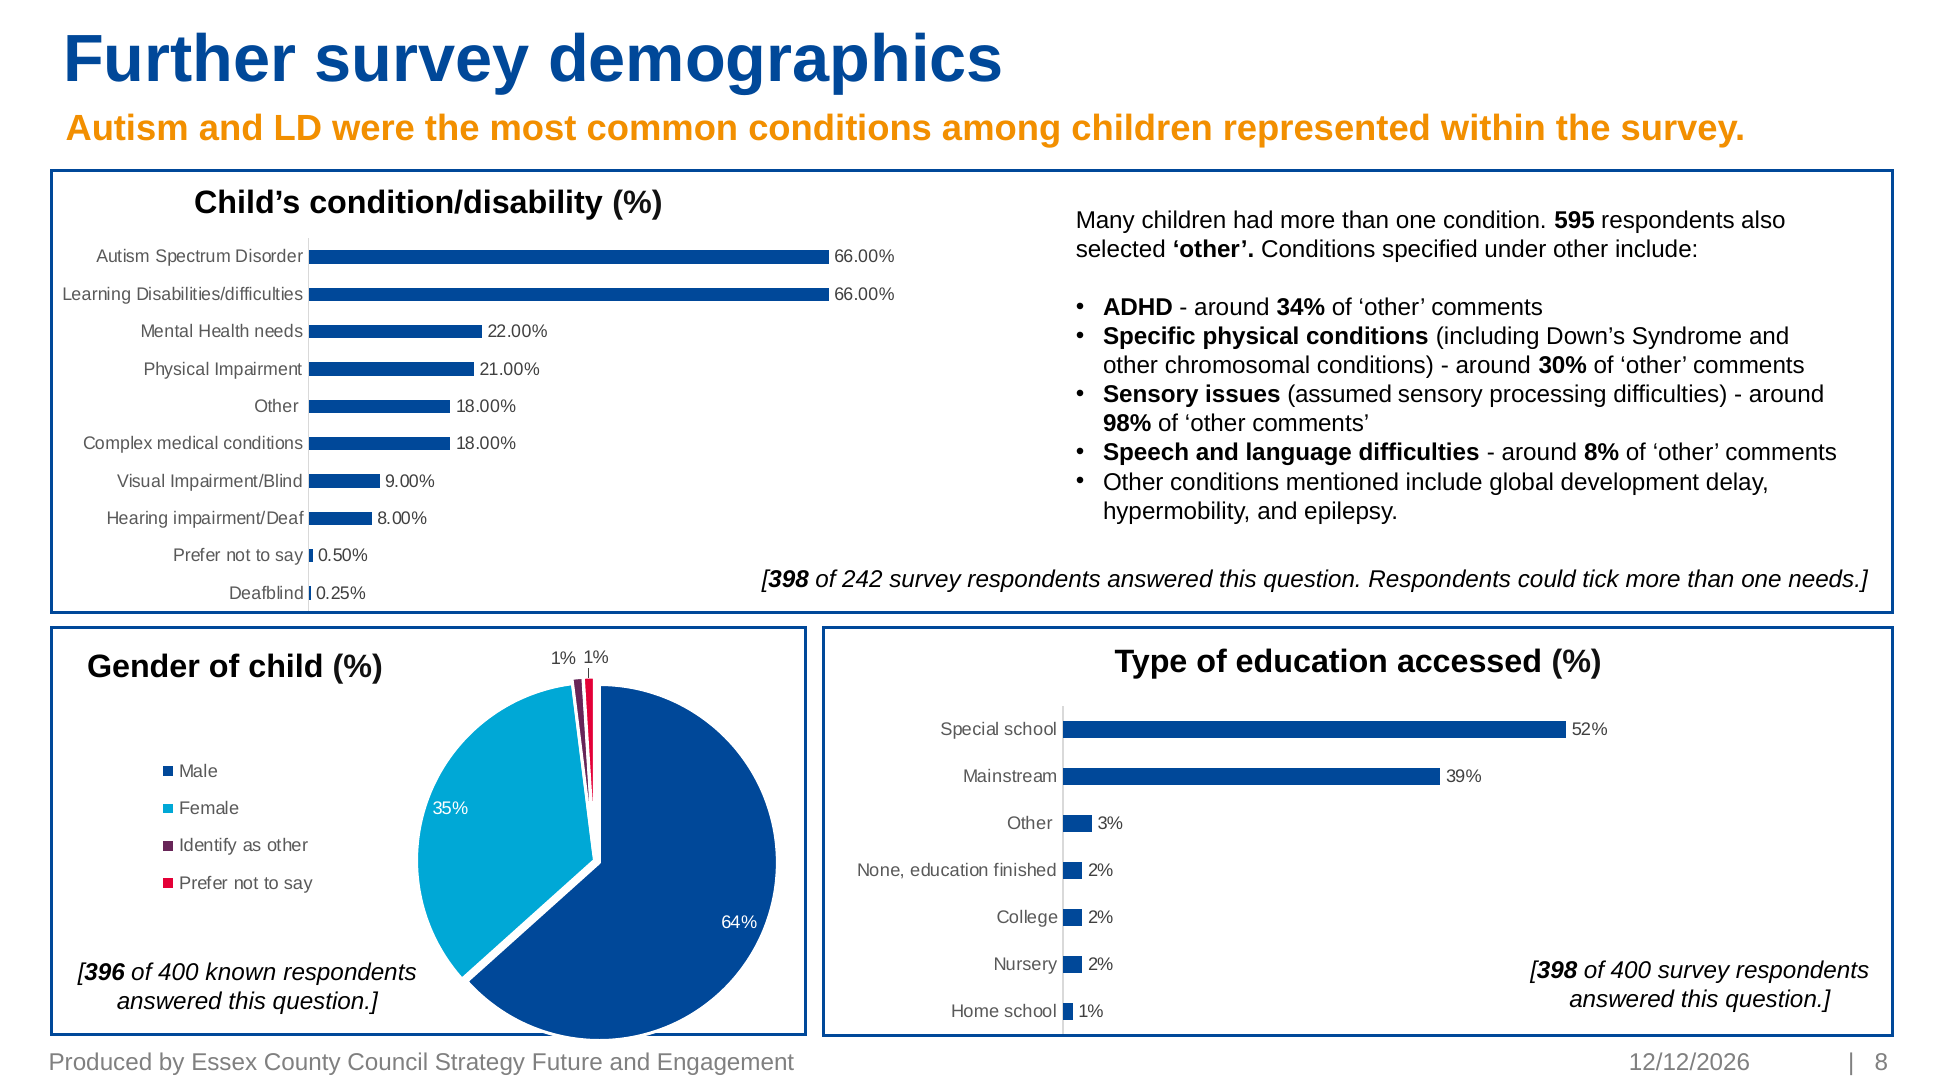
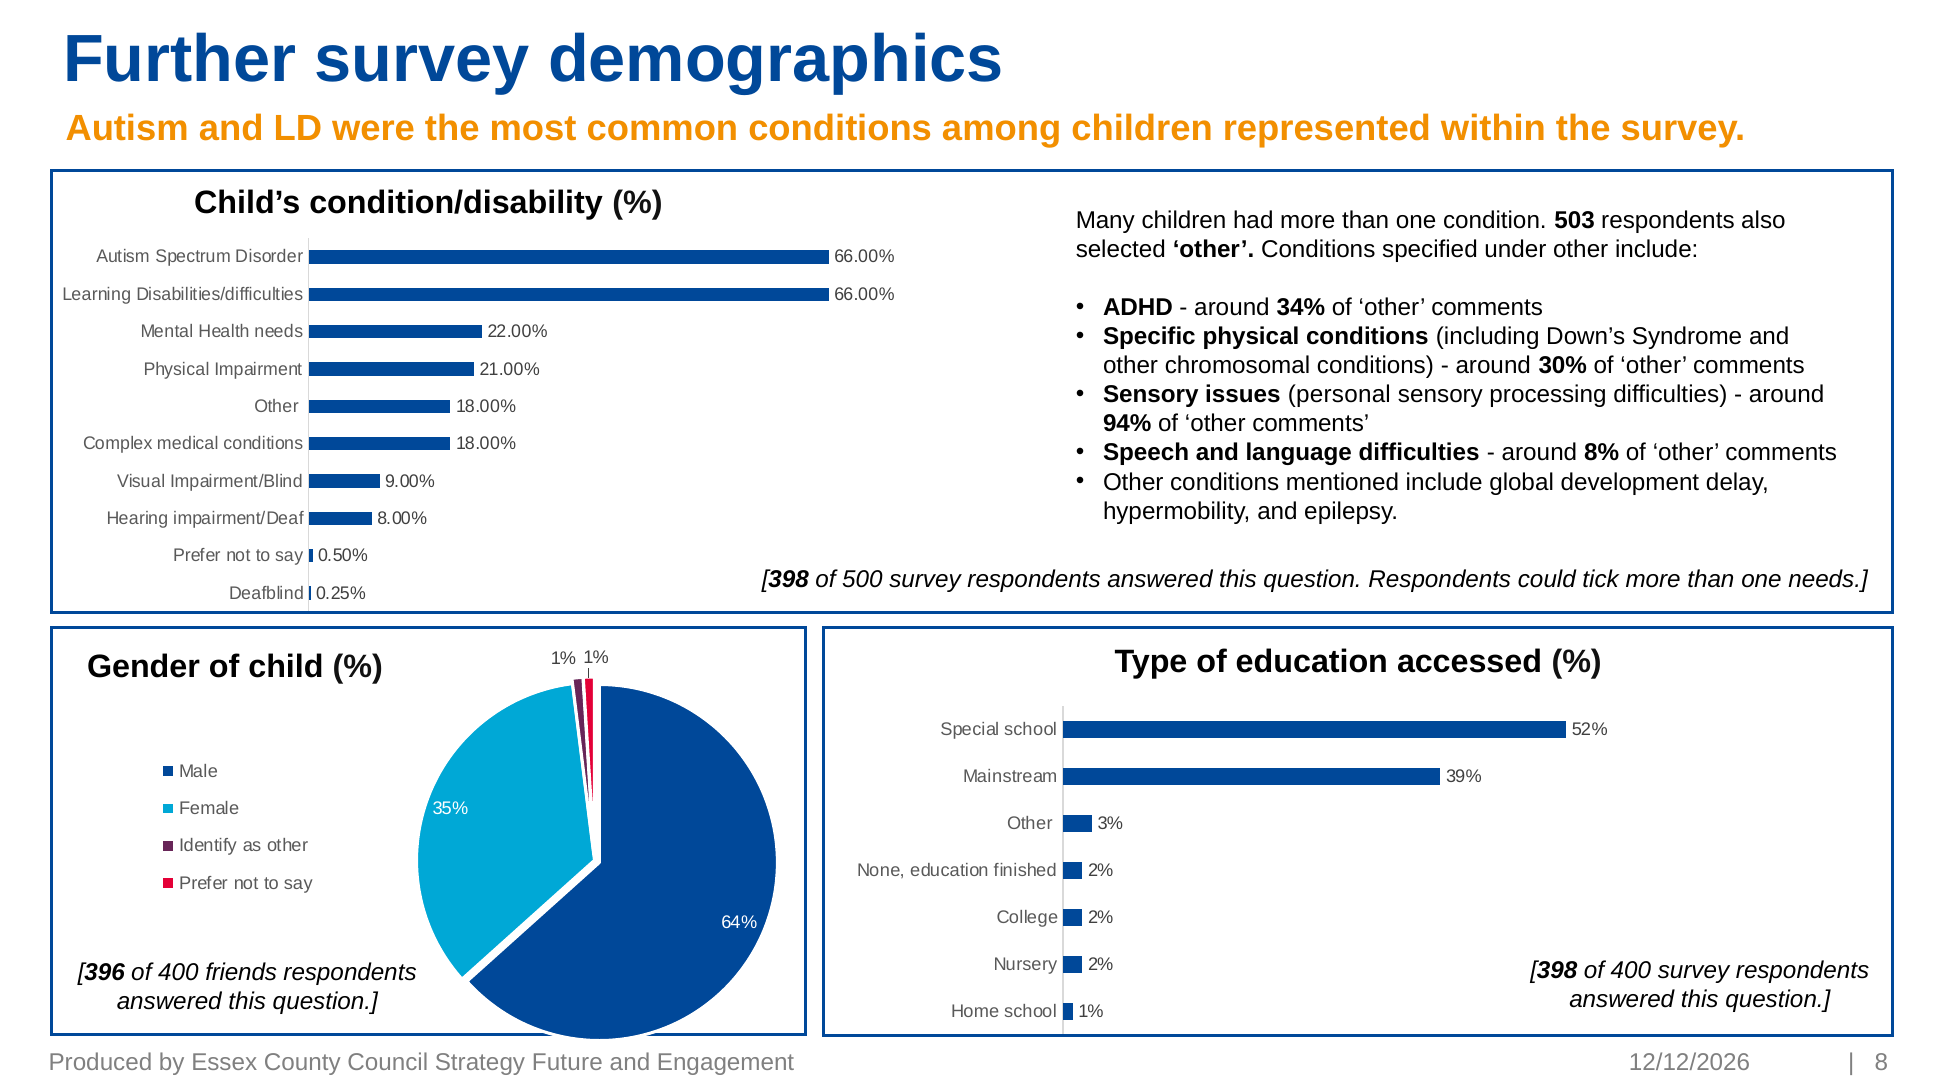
595: 595 -> 503
assumed: assumed -> personal
98%: 98% -> 94%
242: 242 -> 500
known: known -> friends
